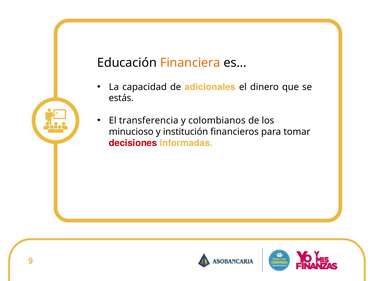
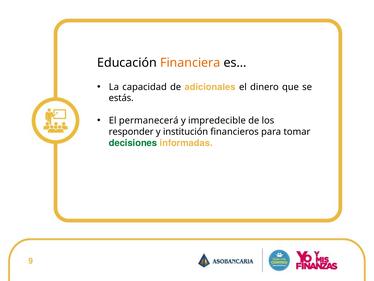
transferencia: transferencia -> permanecerá
colombianos: colombianos -> impredecible
minucioso: minucioso -> responder
decisiones colour: red -> green
